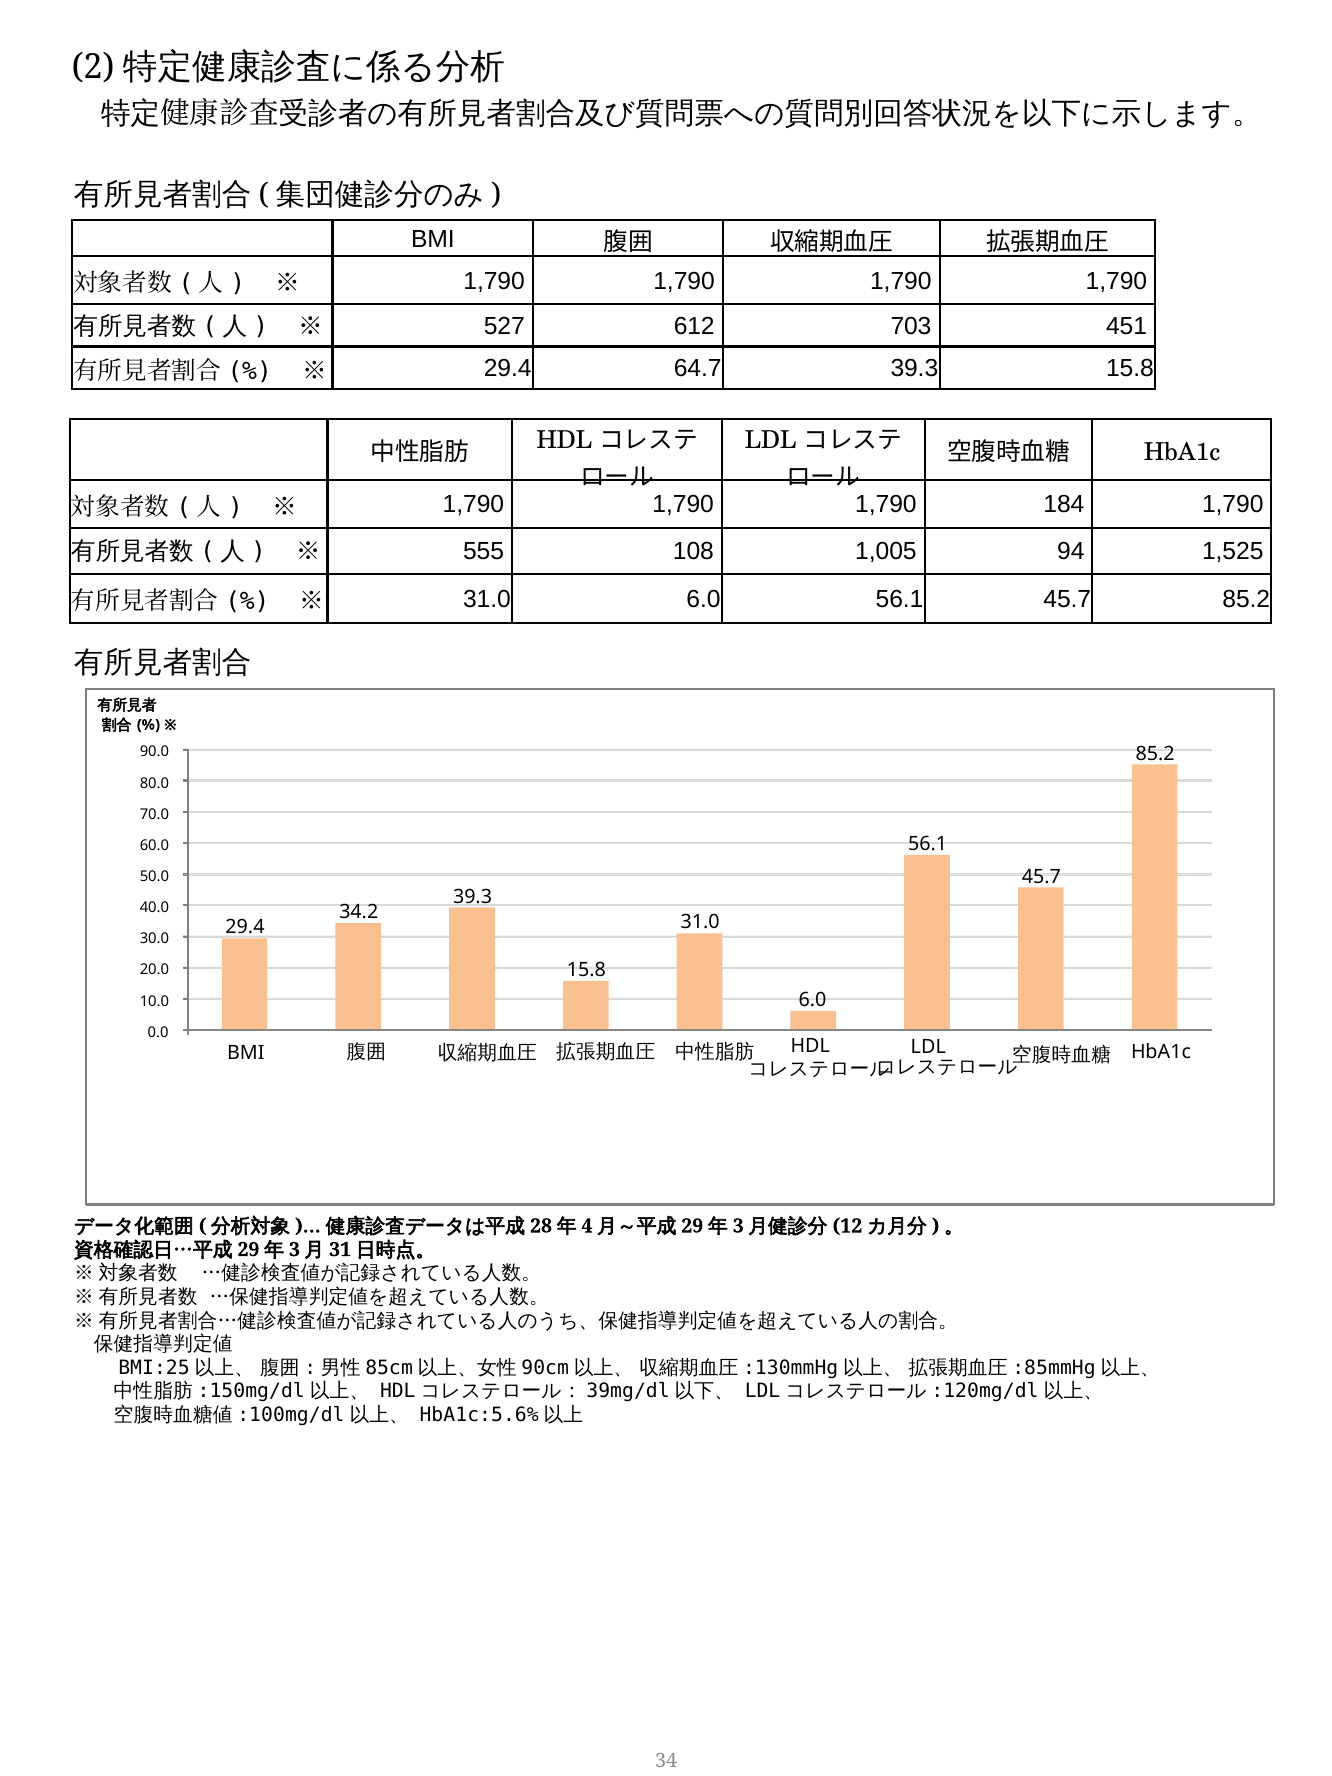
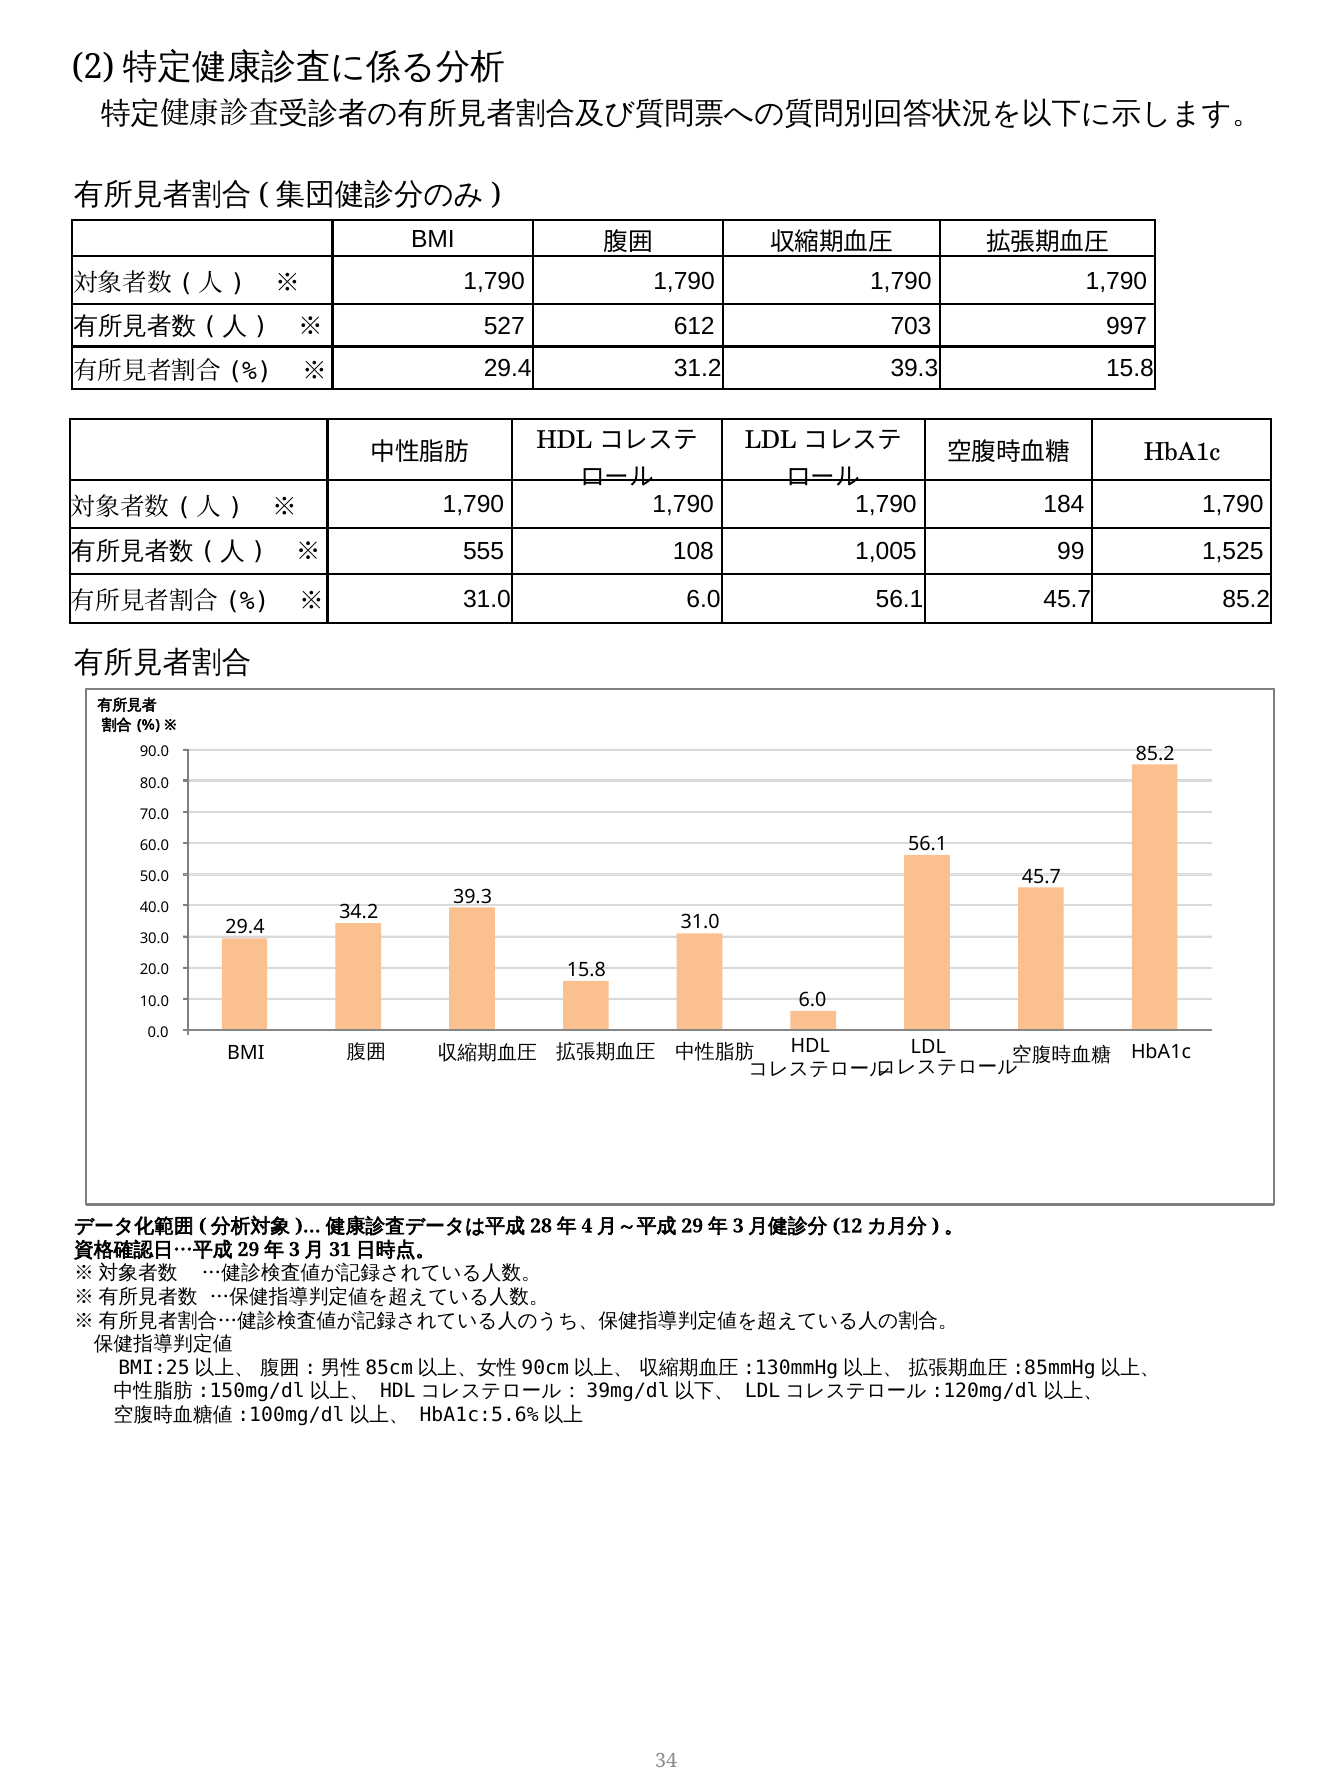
451: 451 -> 997
64.7: 64.7 -> 31.2
94: 94 -> 99
